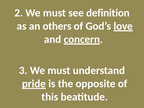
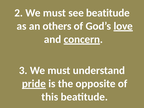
see definition: definition -> beatitude
